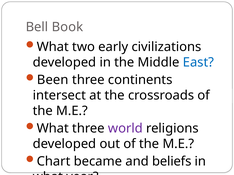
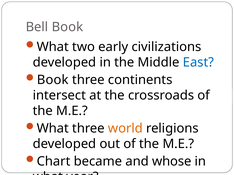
Been at (53, 80): Been -> Book
world colour: purple -> orange
beliefs: beliefs -> whose
